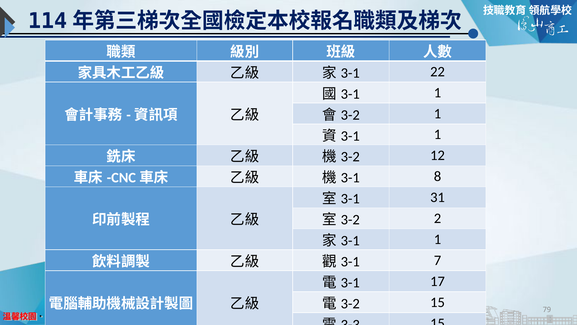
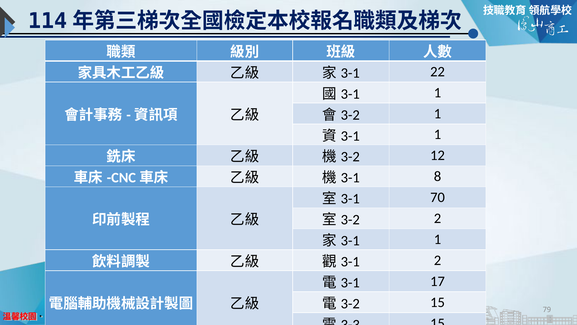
31: 31 -> 70
7 at (438, 260): 7 -> 2
